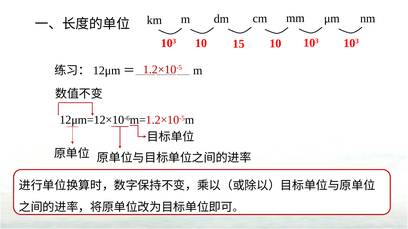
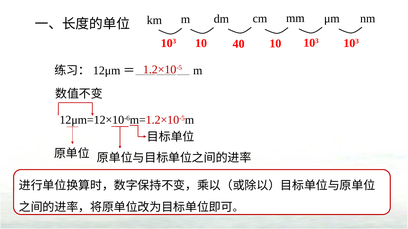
15: 15 -> 40
